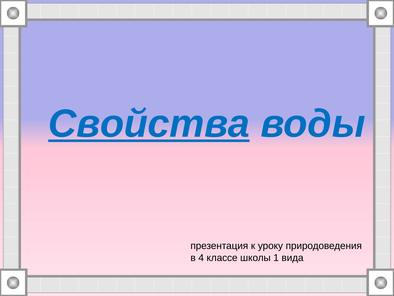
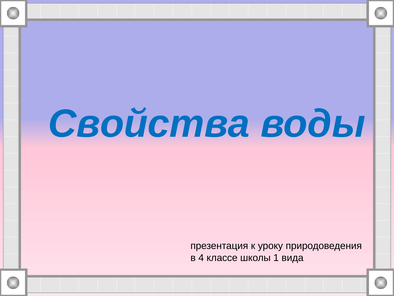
Свойства underline: present -> none
